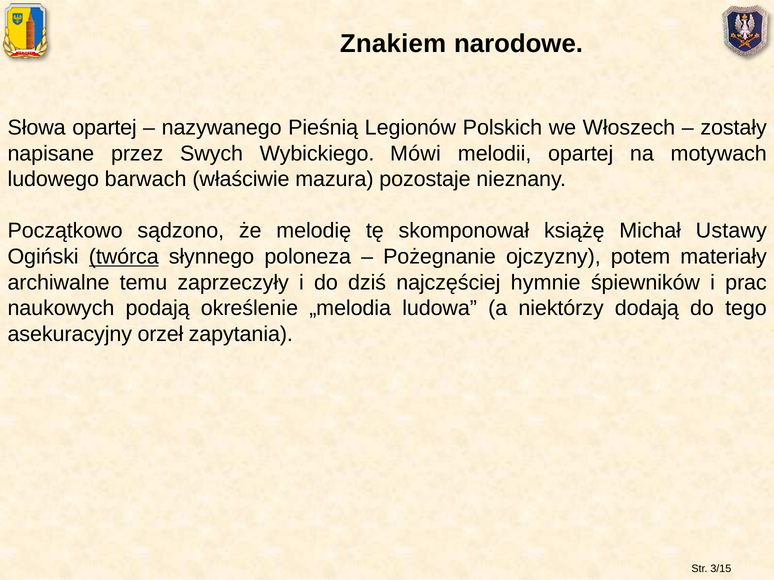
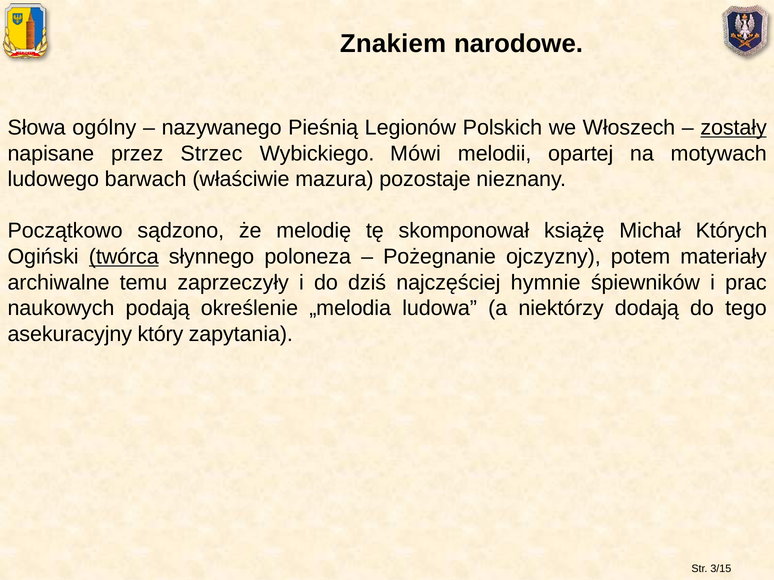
Słowa opartej: opartej -> ogólny
zostały underline: none -> present
Swych: Swych -> Strzec
Ustawy: Ustawy -> Których
orzeł: orzeł -> który
